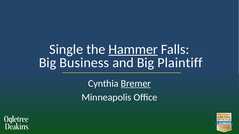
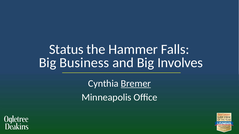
Single: Single -> Status
Hammer underline: present -> none
Plaintiff: Plaintiff -> Involves
